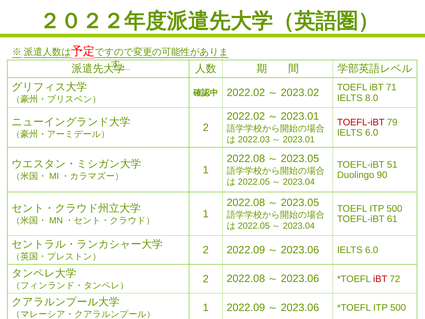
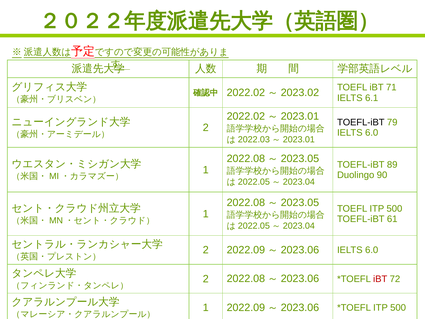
8.0: 8.0 -> 6.1
TOEFL-iBT at (361, 122) colour: red -> black
51: 51 -> 89
